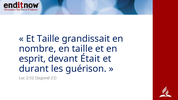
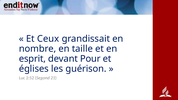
Et Taille: Taille -> Ceux
Était: Était -> Pour
durant: durant -> églises
